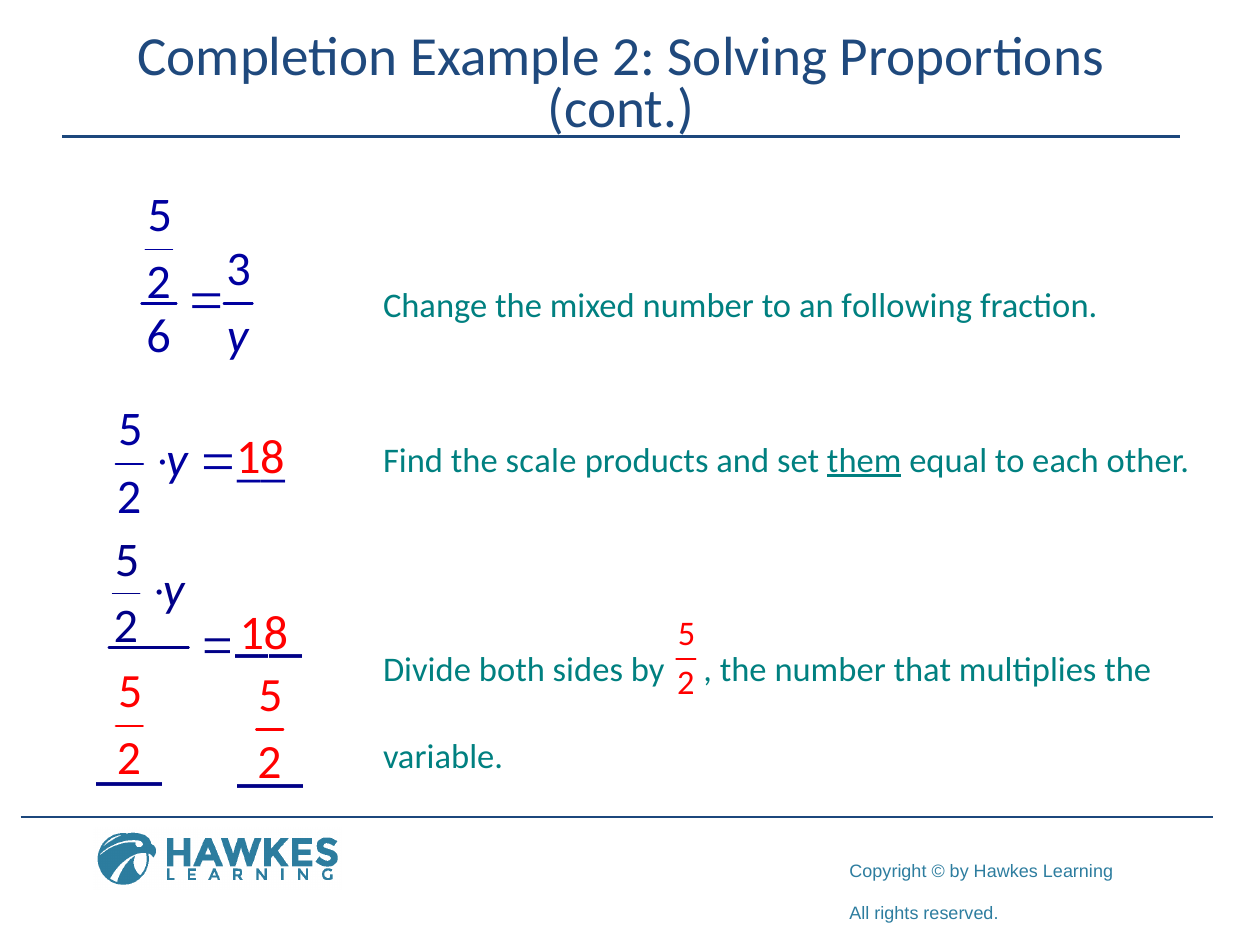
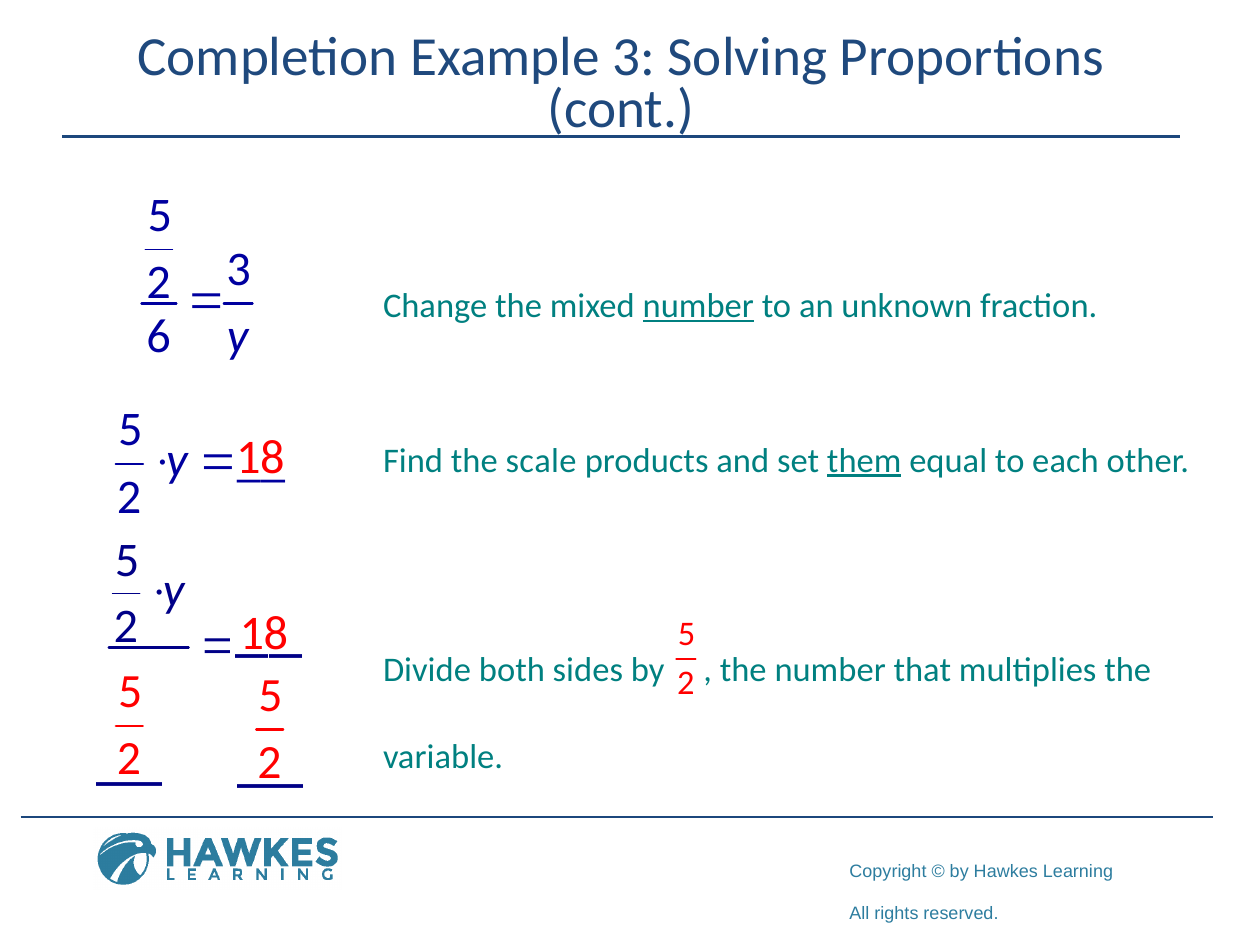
Example 2: 2 -> 3
number at (698, 306) underline: none -> present
following: following -> unknown
